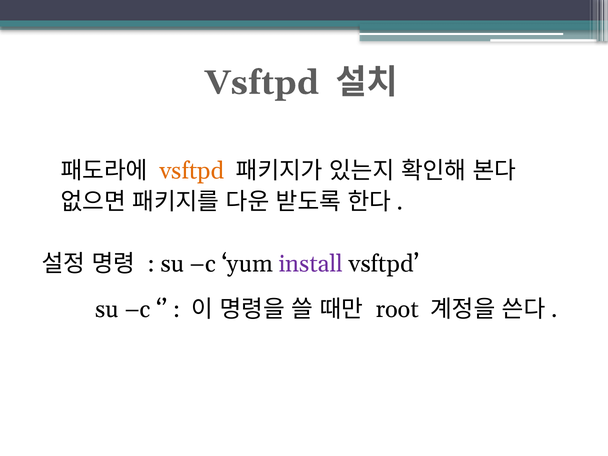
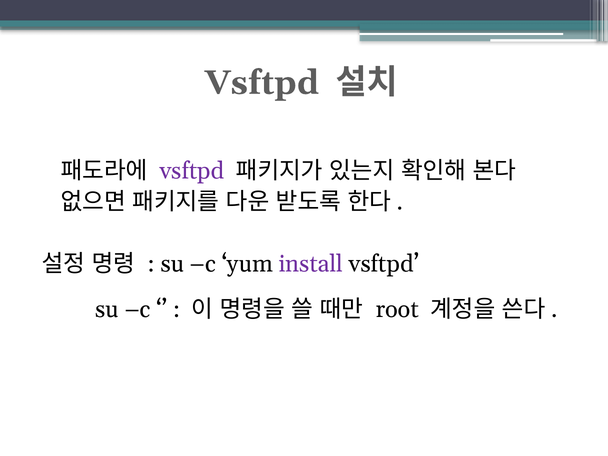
vsftpd at (192, 171) colour: orange -> purple
